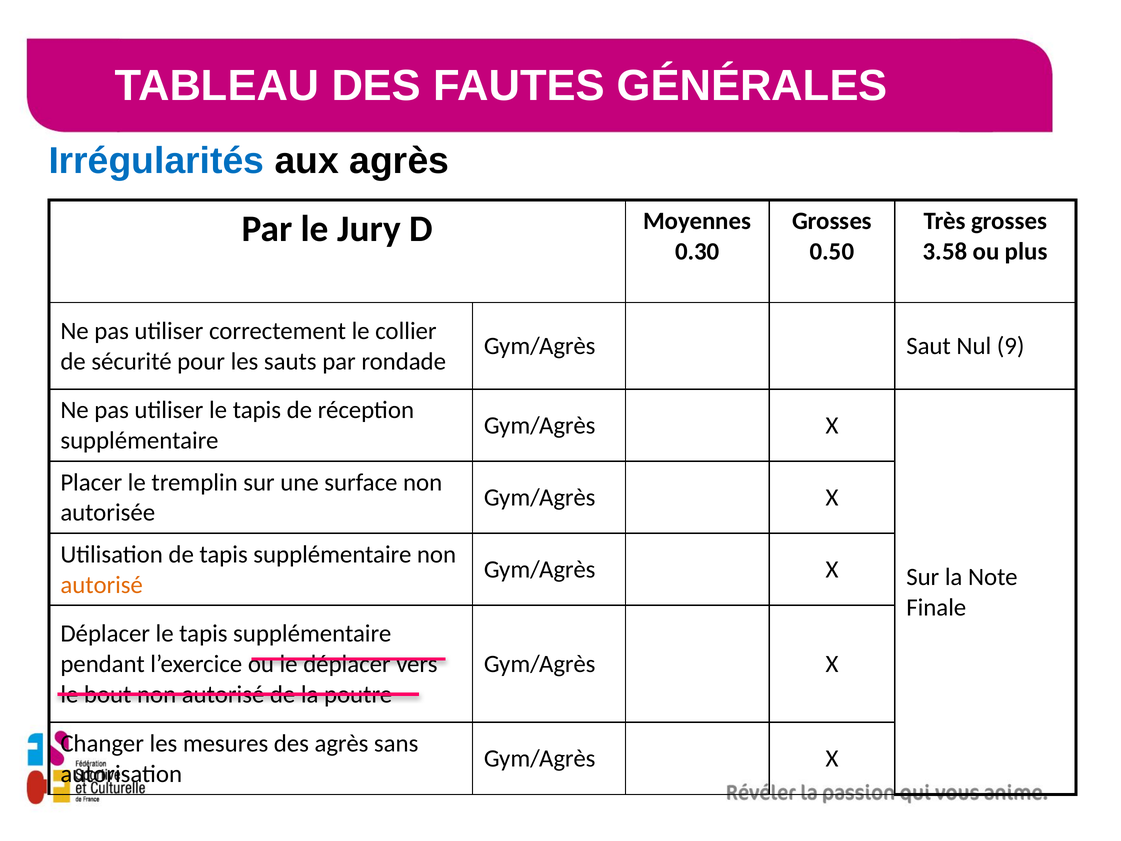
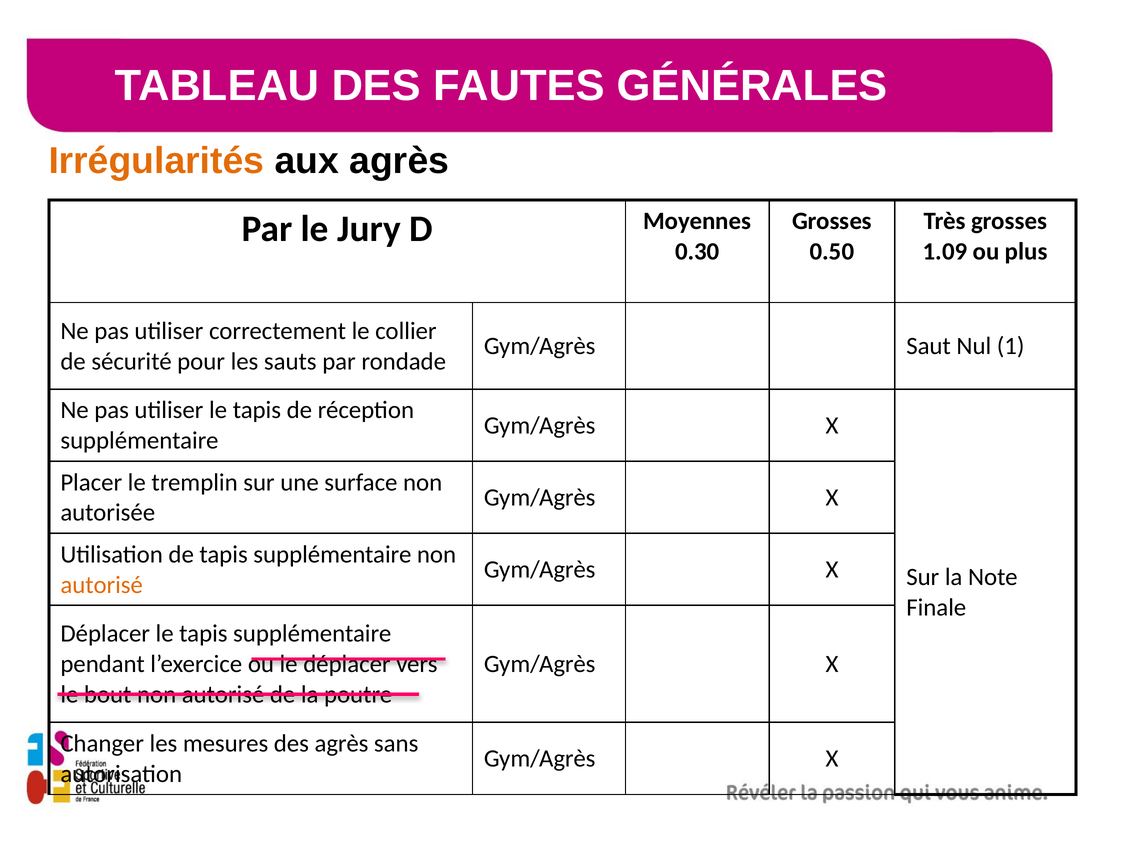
Irrégularités colour: blue -> orange
3.58: 3.58 -> 1.09
9: 9 -> 1
